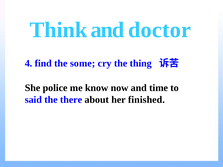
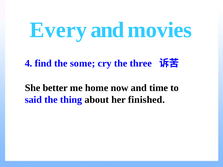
Think: Think -> Every
doctor: doctor -> movies
thing: thing -> three
police: police -> better
know: know -> home
there: there -> thing
